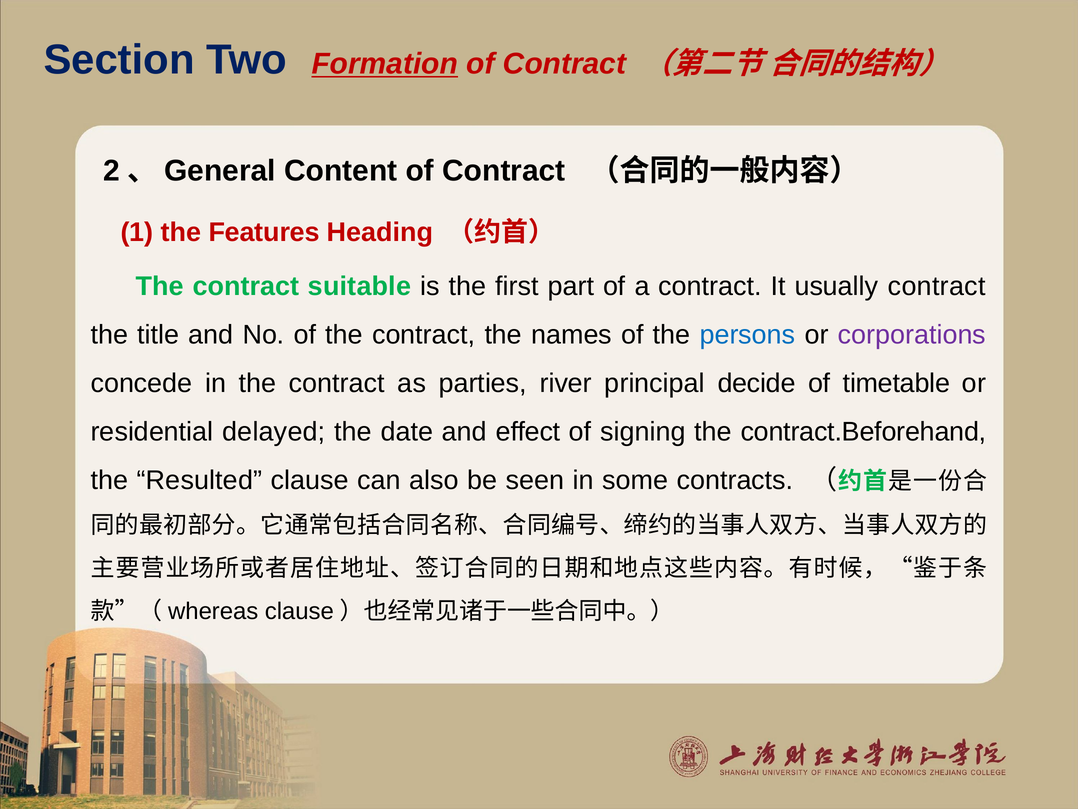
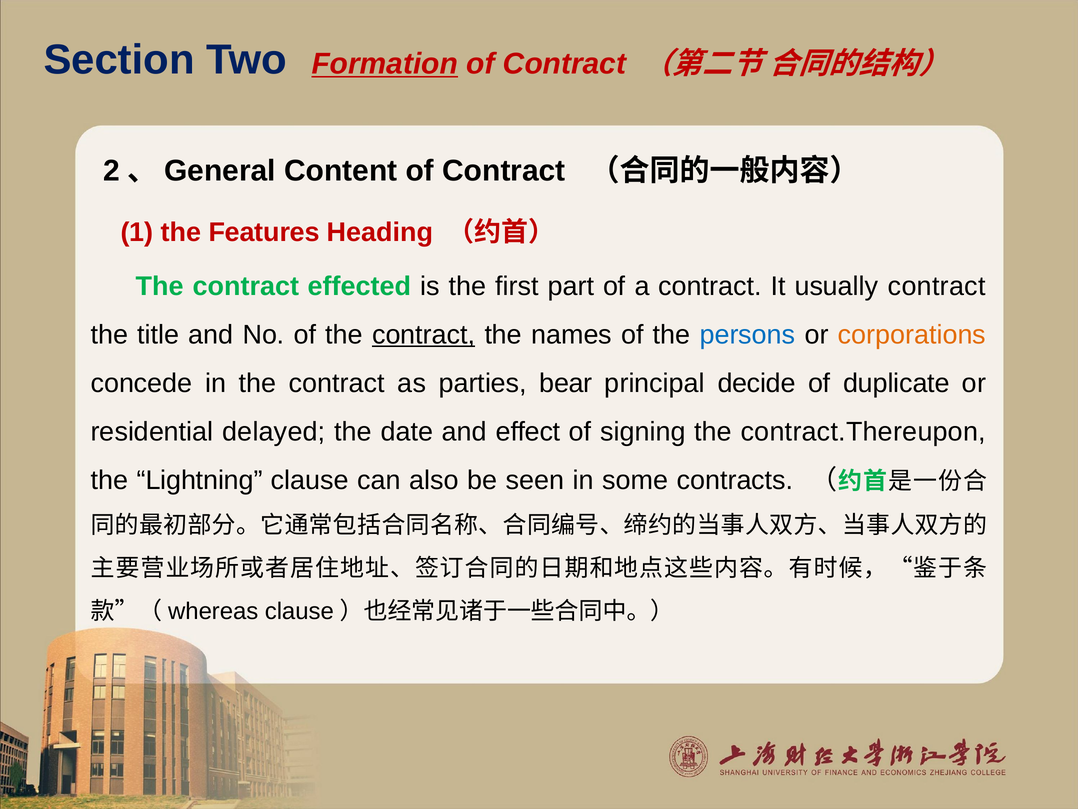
suitable: suitable -> effected
contract at (424, 335) underline: none -> present
corporations colour: purple -> orange
river: river -> bear
timetable: timetable -> duplicate
contract.Beforehand: contract.Beforehand -> contract.Thereupon
Resulted: Resulted -> Lightning
